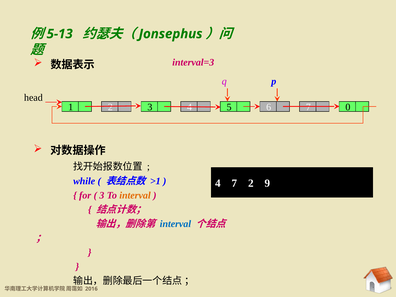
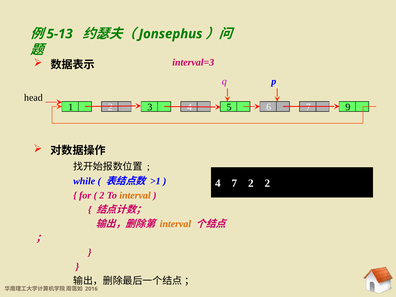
0: 0 -> 9
2 9: 9 -> 2
3 at (102, 195): 3 -> 2
interval at (175, 224) colour: blue -> orange
